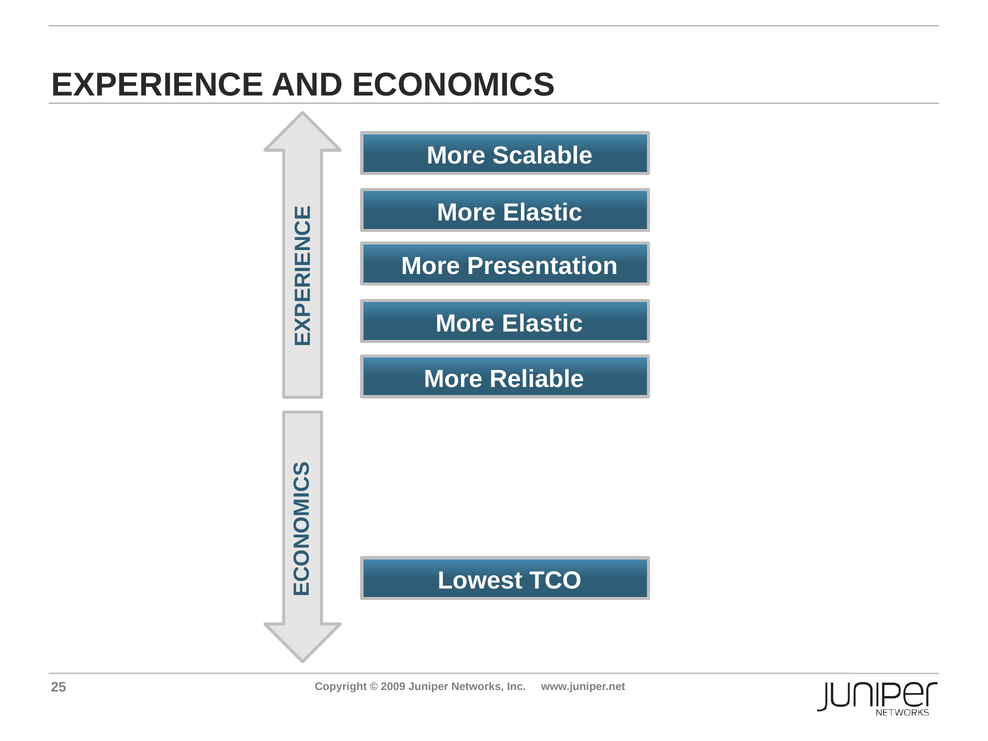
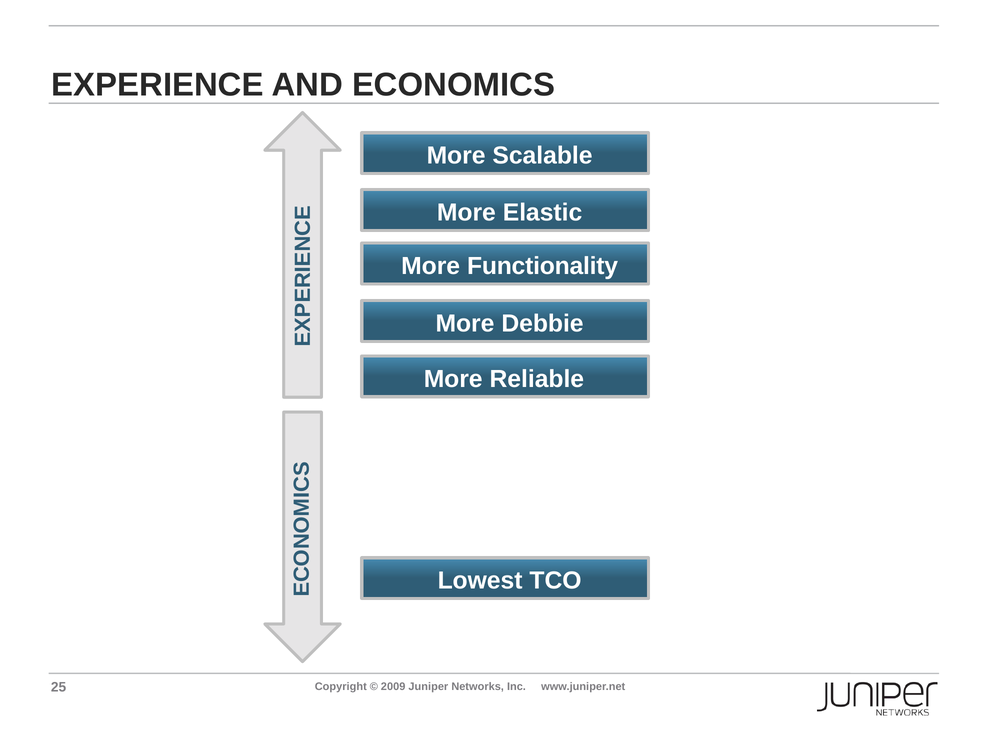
Presentation: Presentation -> Functionality
Elastic at (542, 324): Elastic -> Debbie
